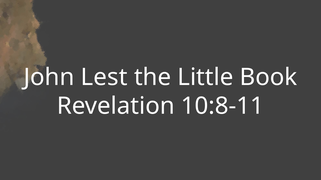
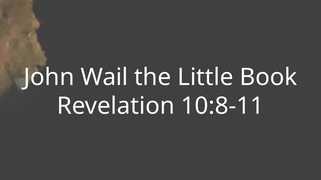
Lest: Lest -> Wail
